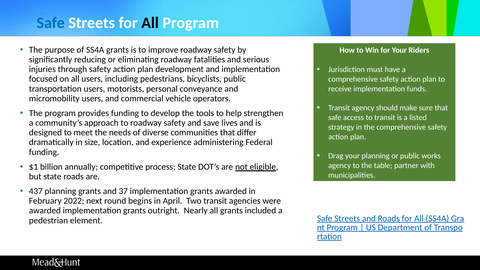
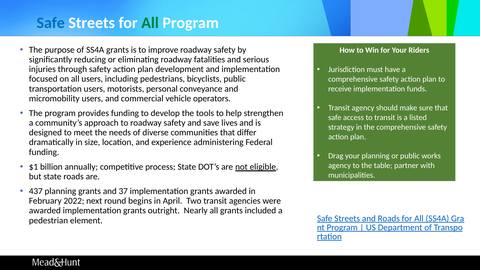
All at (150, 23) colour: black -> green
